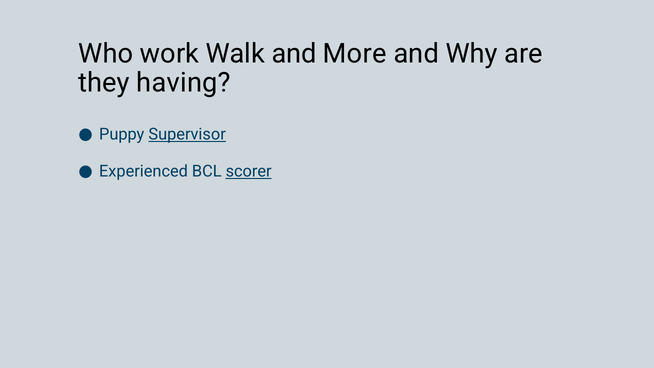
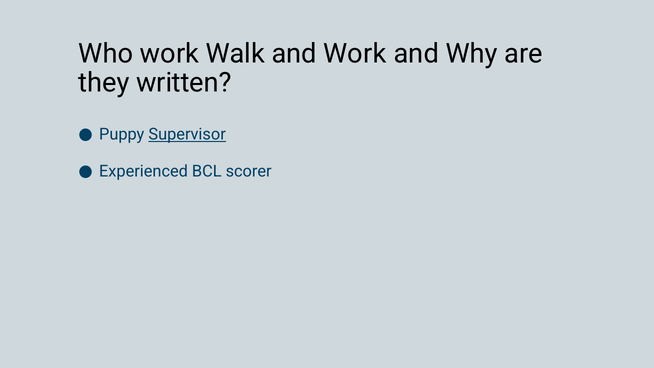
and More: More -> Work
having: having -> written
scorer underline: present -> none
